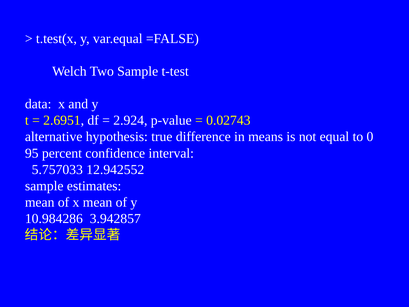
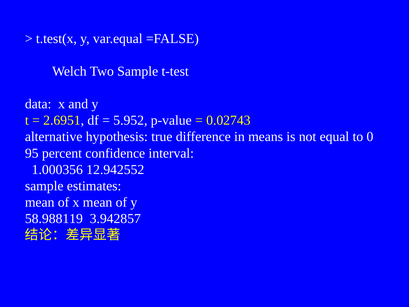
2.924: 2.924 -> 5.952
5.757033: 5.757033 -> 1.000356
10.984286: 10.984286 -> 58.988119
